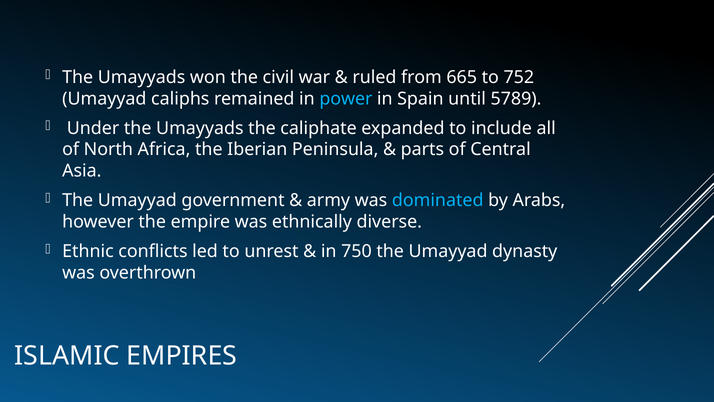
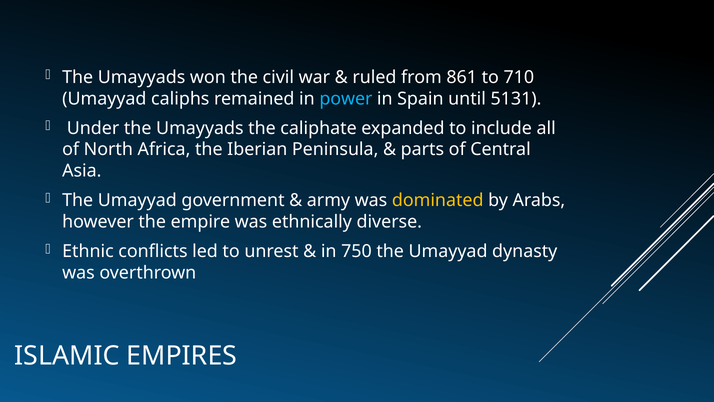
665: 665 -> 861
752: 752 -> 710
5789: 5789 -> 5131
dominated colour: light blue -> yellow
